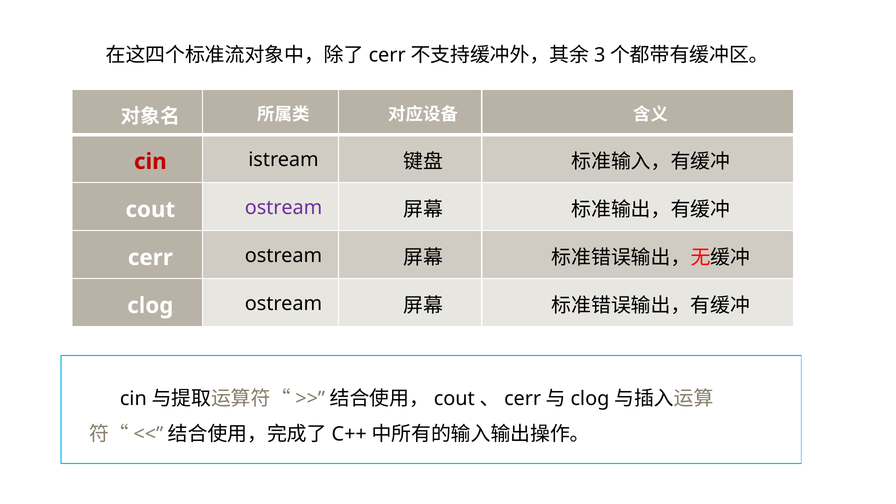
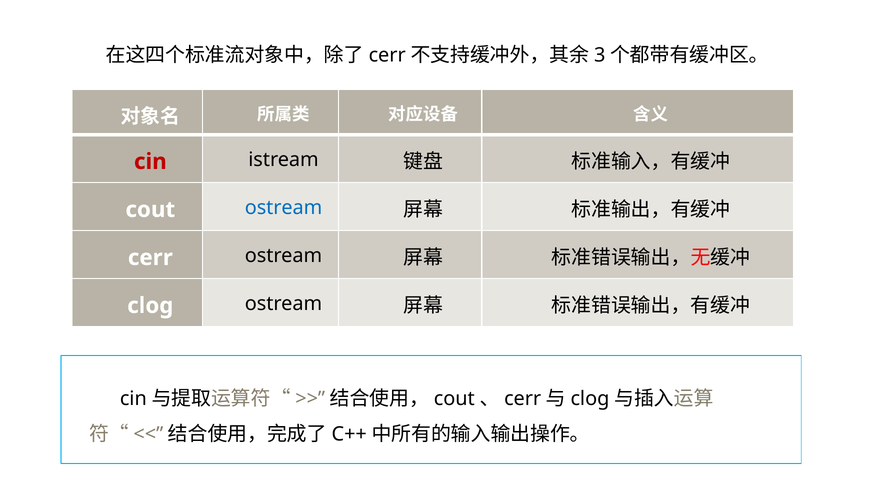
ostream at (284, 208) colour: purple -> blue
